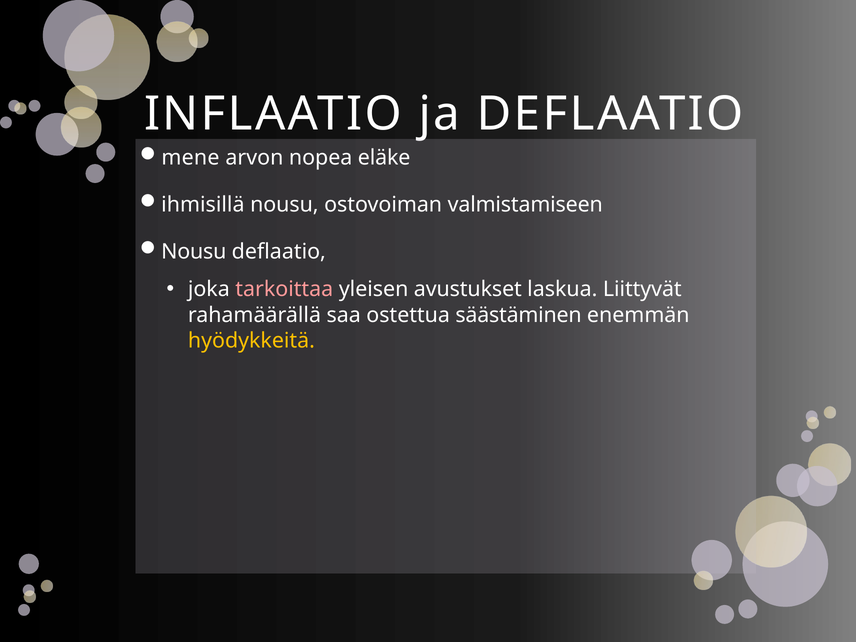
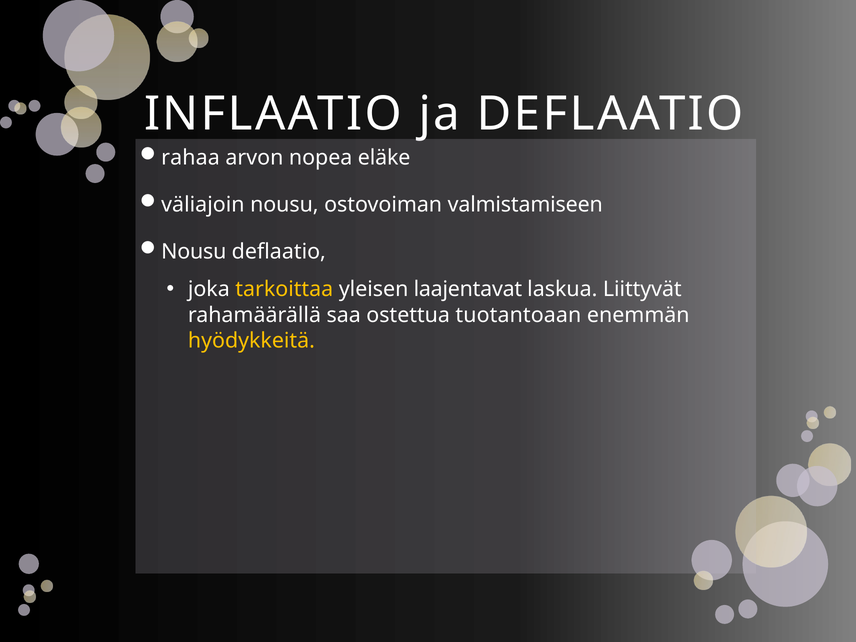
mene: mene -> rahaa
ihmisillä: ihmisillä -> väliajoin
tarkoittaa colour: pink -> yellow
avustukset: avustukset -> laajentavat
säästäminen: säästäminen -> tuotantoaan
